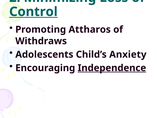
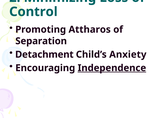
Control underline: present -> none
Withdraws: Withdraws -> Separation
Adolescents: Adolescents -> Detachment
